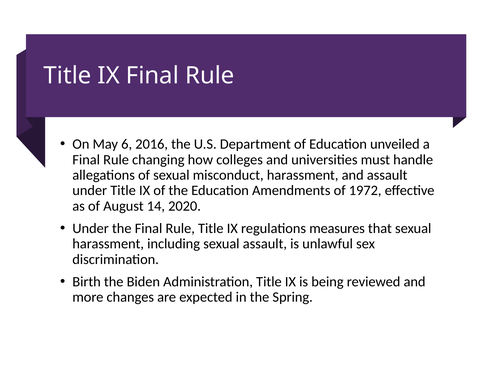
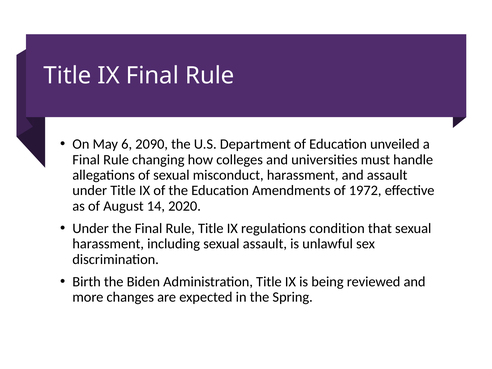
2016: 2016 -> 2090
measures: measures -> condition
